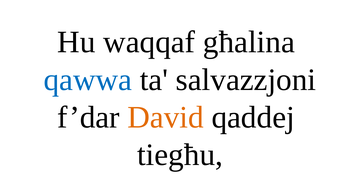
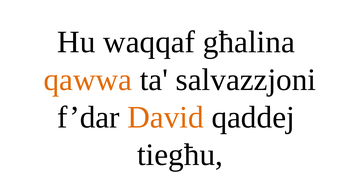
qawwa colour: blue -> orange
